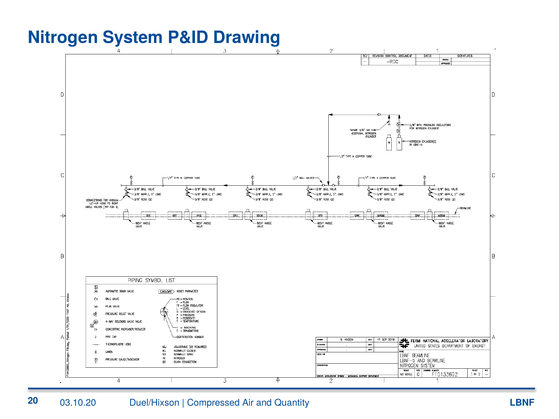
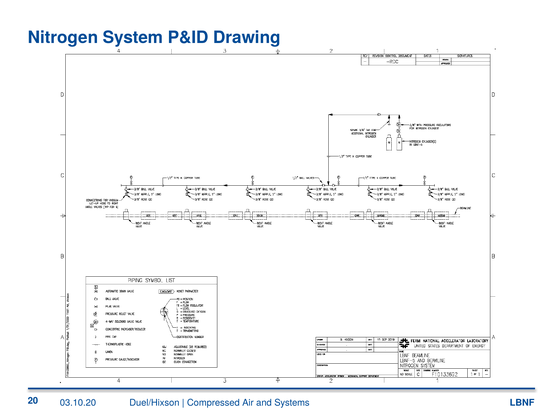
Quantity: Quantity -> Systems
